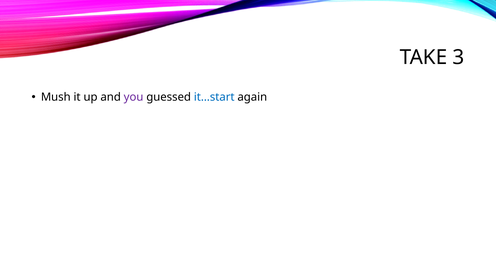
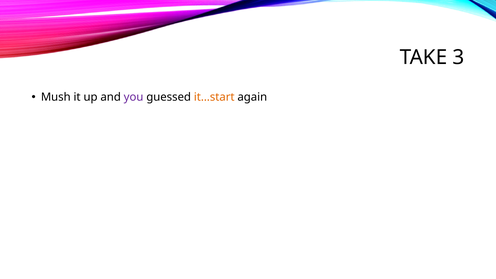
it…start colour: blue -> orange
